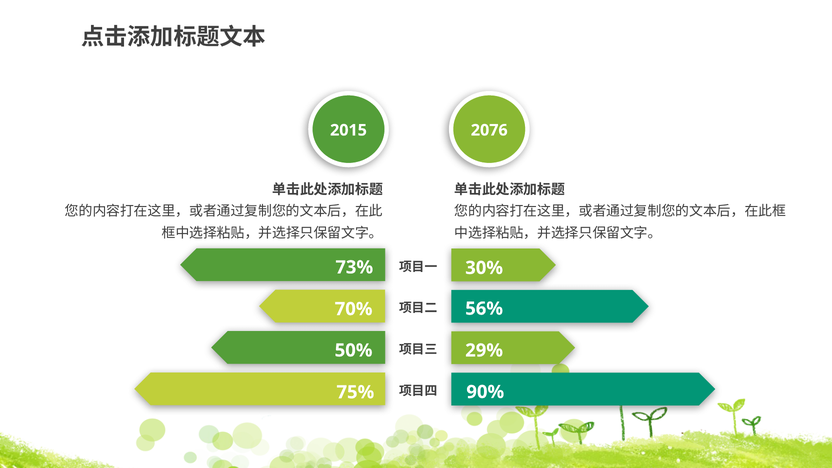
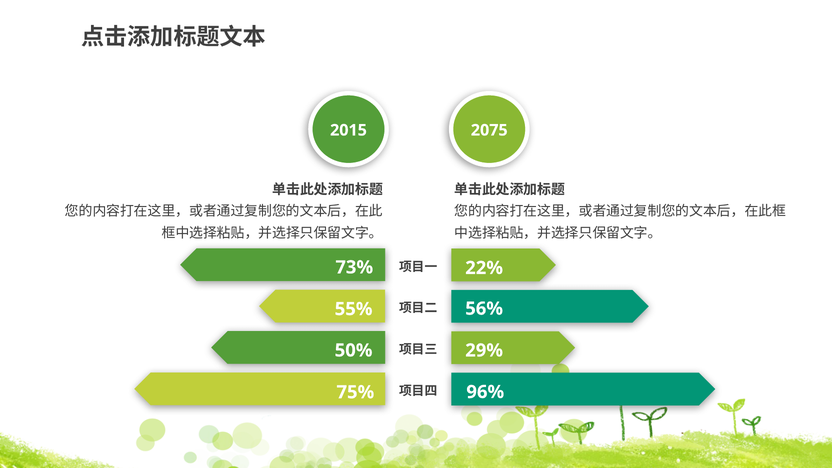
2076: 2076 -> 2075
30%: 30% -> 22%
70%: 70% -> 55%
90%: 90% -> 96%
